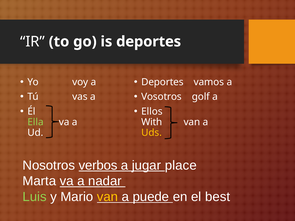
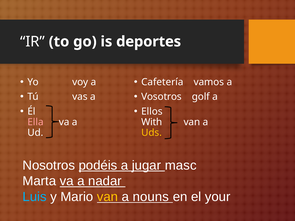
Deportes at (162, 82): Deportes -> Cafetería
Ella colour: light green -> pink
verbos: verbos -> podéis
place: place -> masc
Luis colour: light green -> light blue
puede: puede -> nouns
best: best -> your
